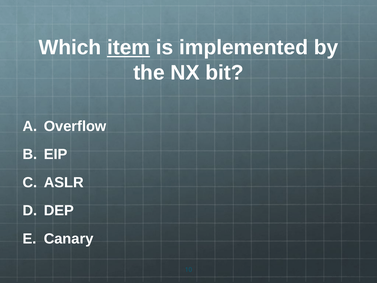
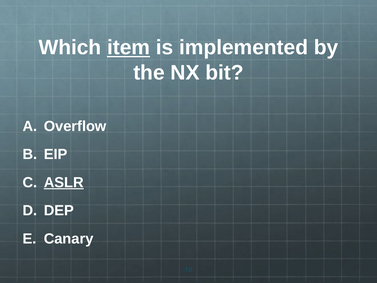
ASLR underline: none -> present
